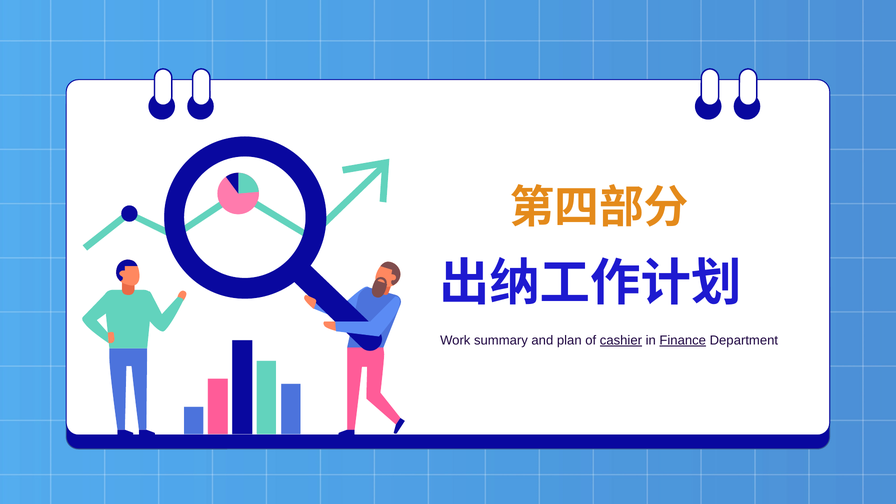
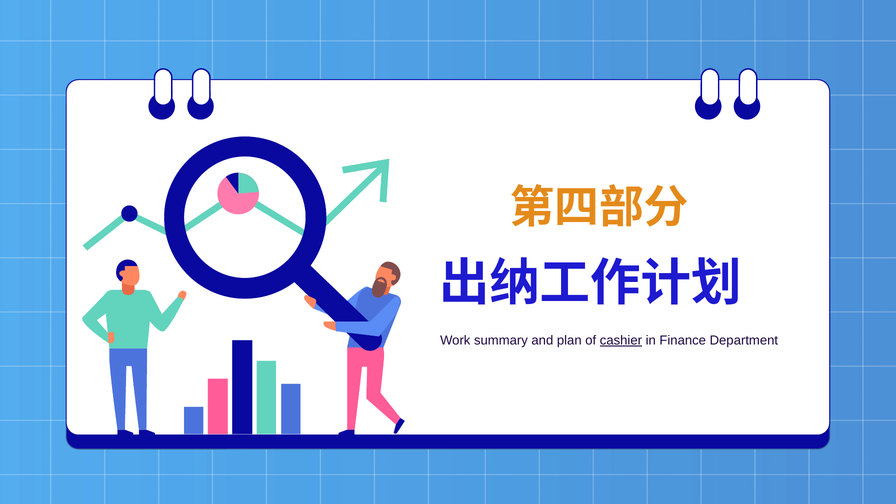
Finance underline: present -> none
